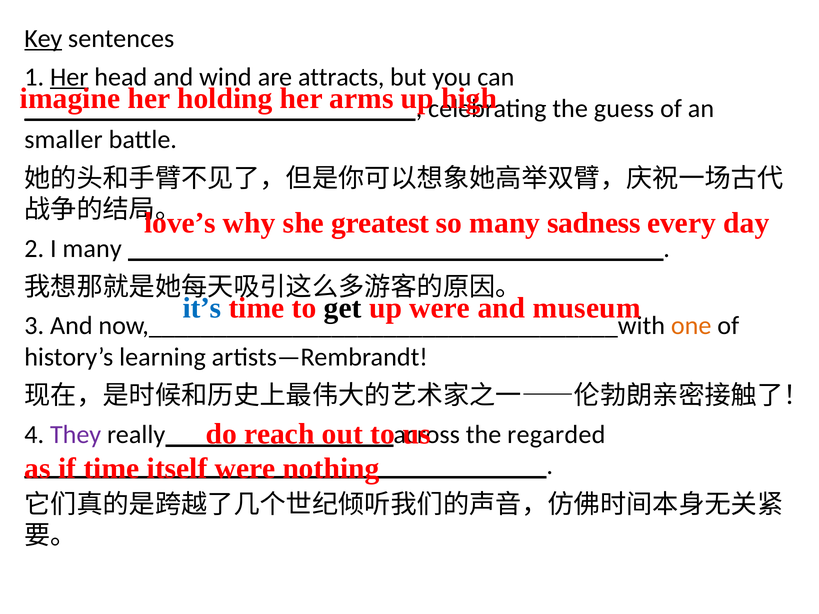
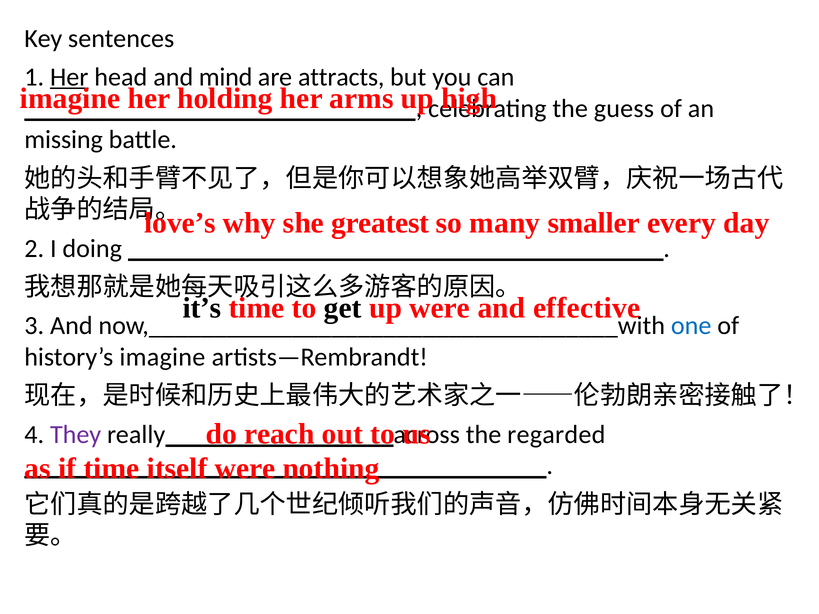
Key underline: present -> none
wind: wind -> mind
smaller: smaller -> missing
sadness: sadness -> smaller
I many: many -> doing
it’s colour: blue -> black
museum: museum -> effective
one colour: orange -> blue
history’s learning: learning -> imagine
